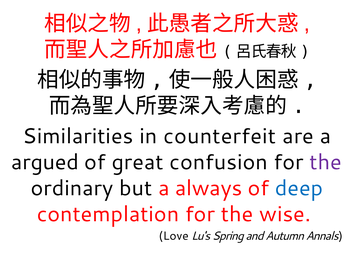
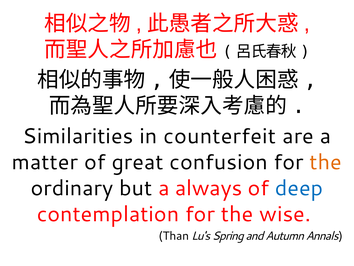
argued: argued -> matter
the at (326, 162) colour: purple -> orange
Love: Love -> Than
